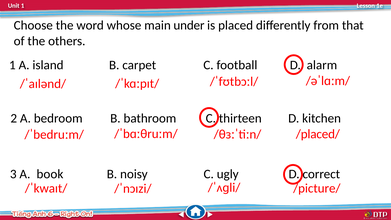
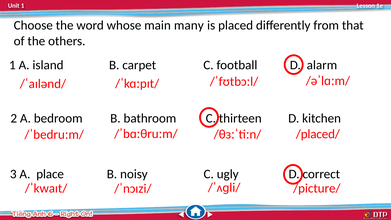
under: under -> many
book: book -> place
